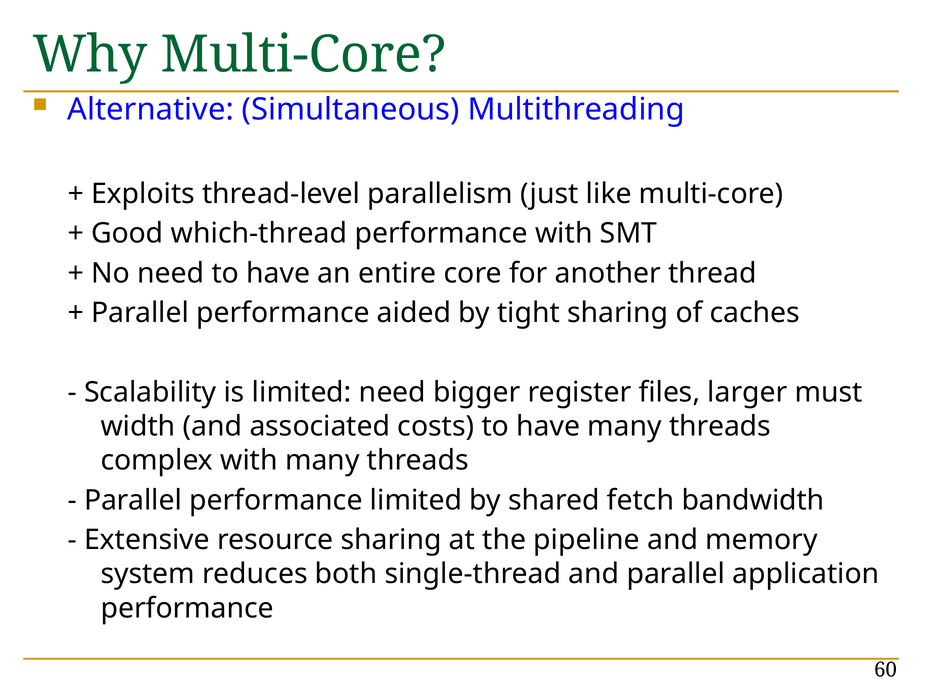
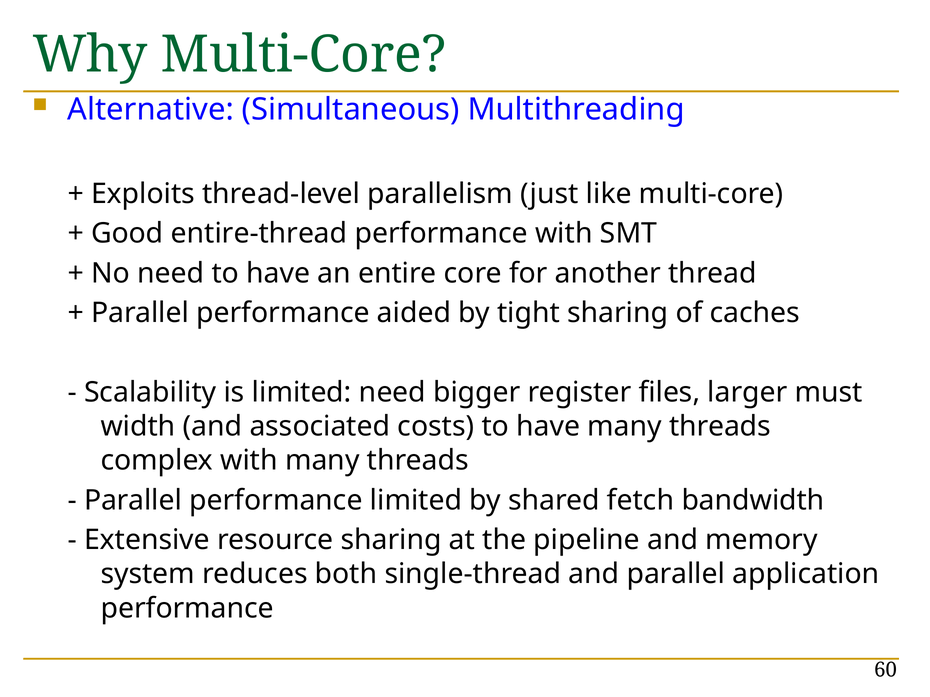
which-thread: which-thread -> entire-thread
